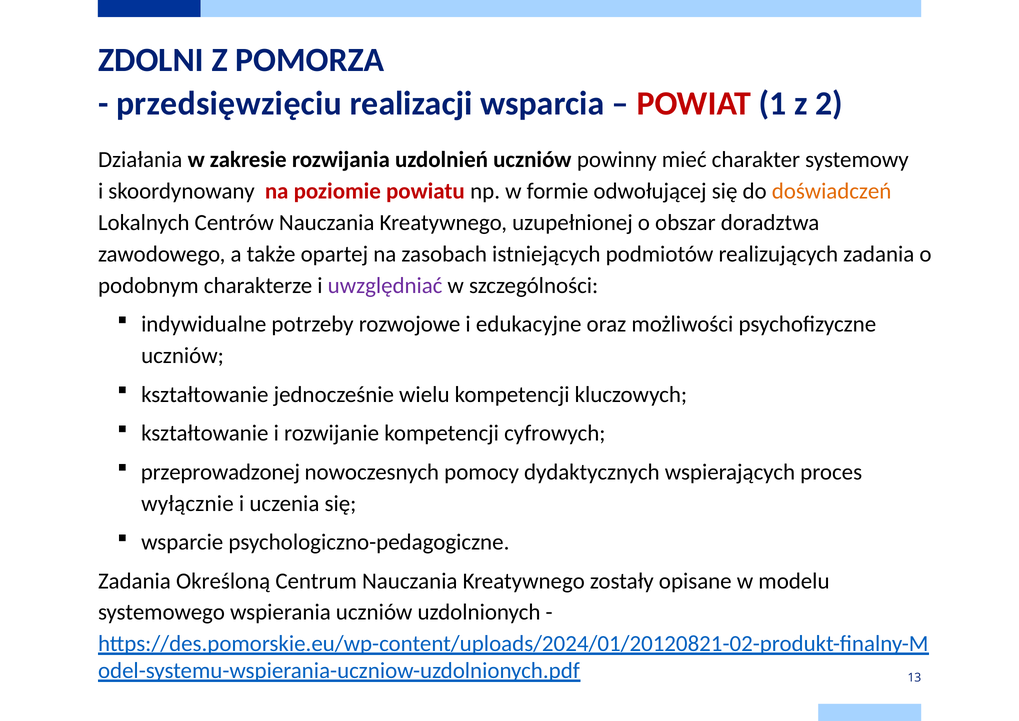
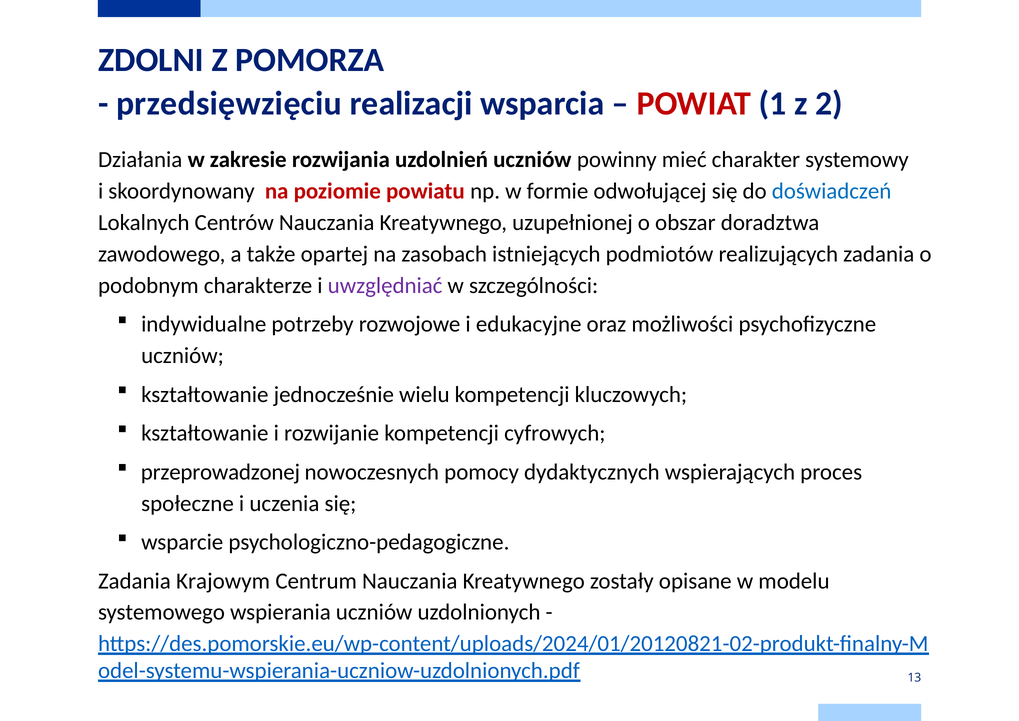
doświadczeń colour: orange -> blue
wyłącznie: wyłącznie -> społeczne
Określoną: Określoną -> Krajowym
